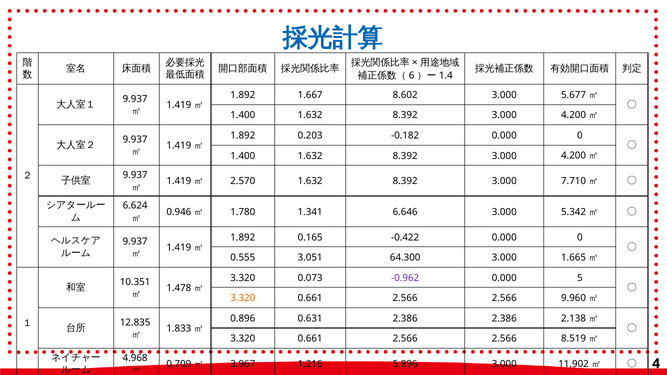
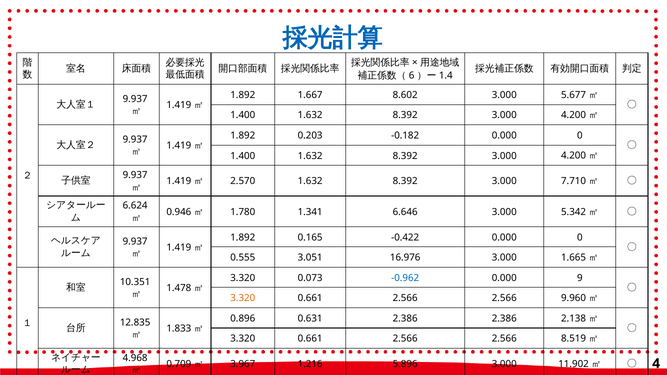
64.300: 64.300 -> 16.976
-0.962 colour: purple -> blue
0.000 5: 5 -> 9
